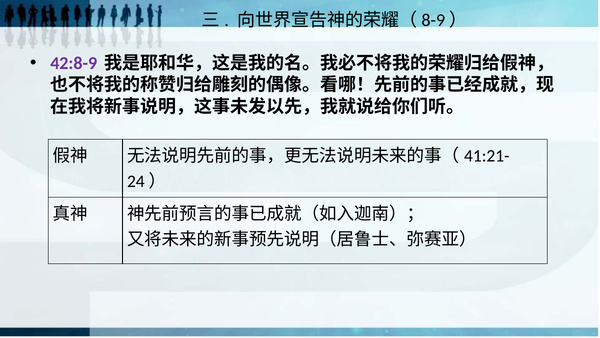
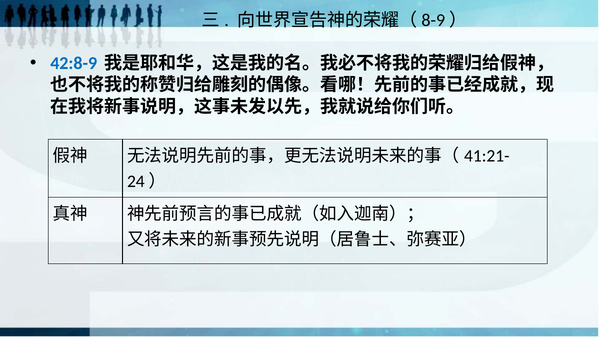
42:8-9 colour: purple -> blue
